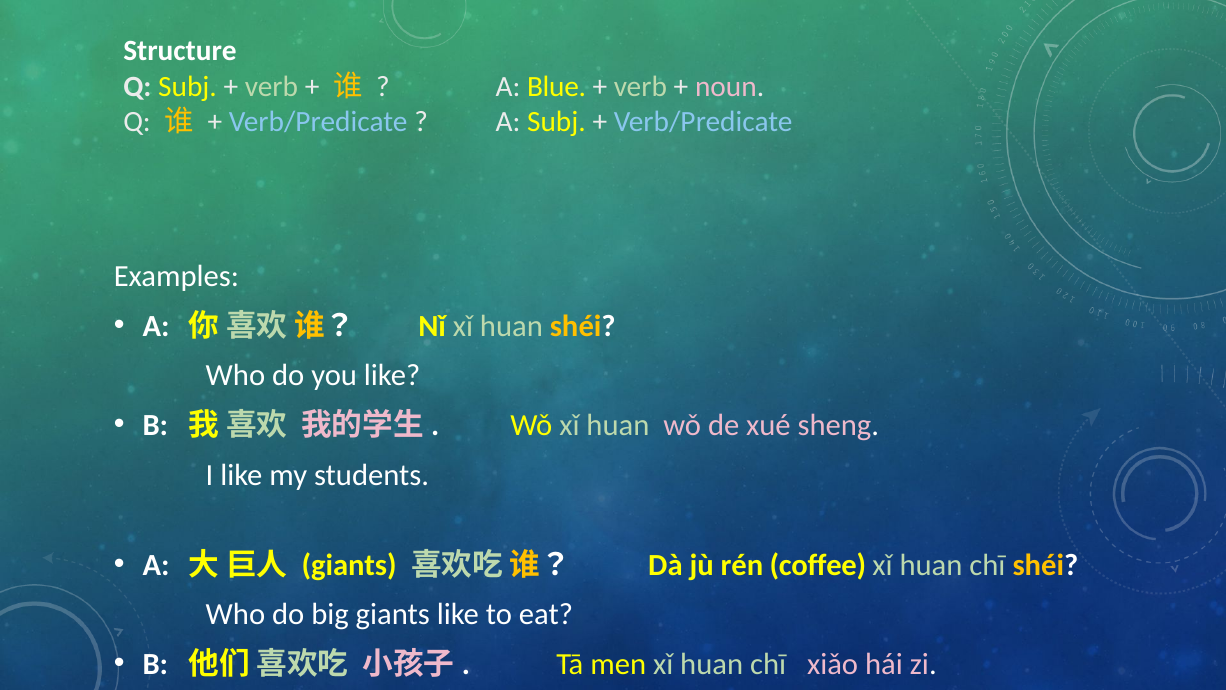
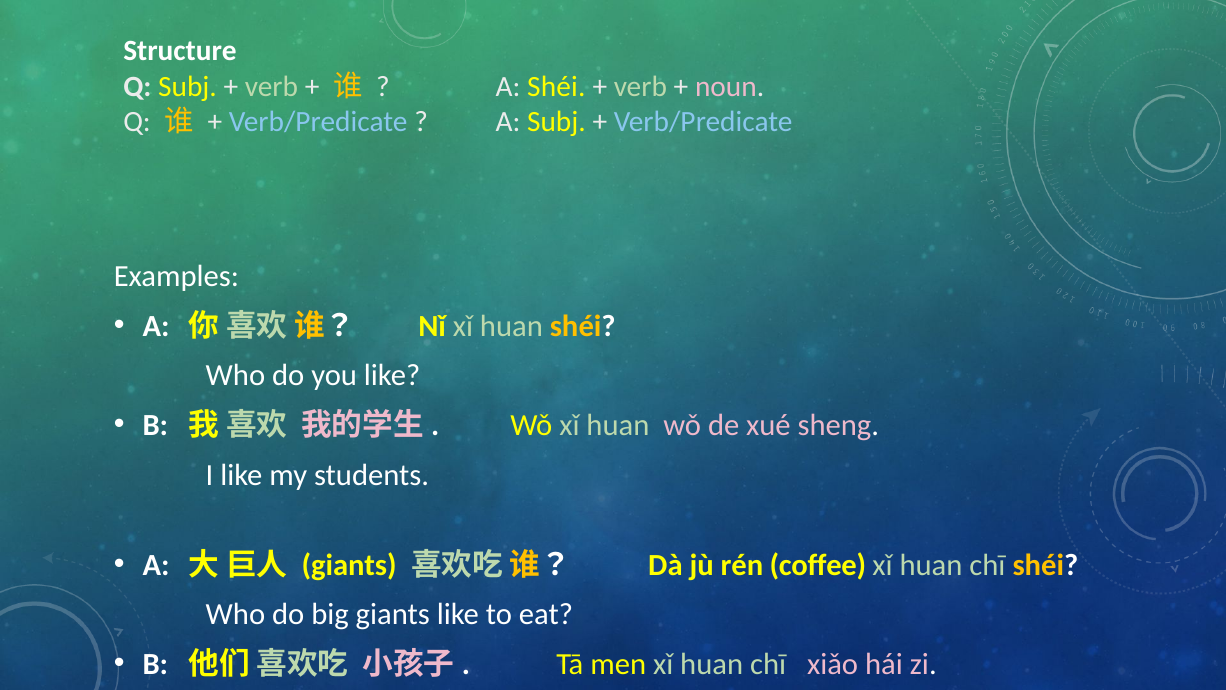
A Blue: Blue -> Shéi
